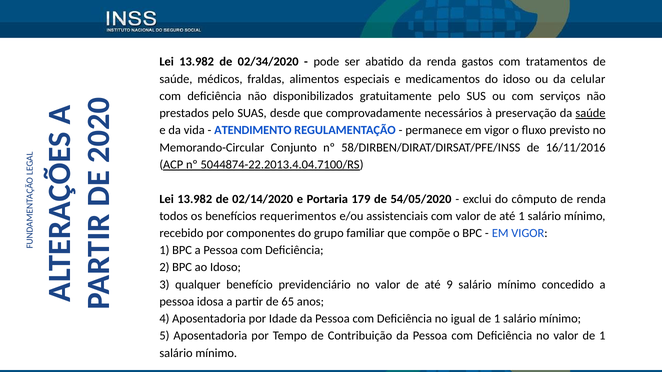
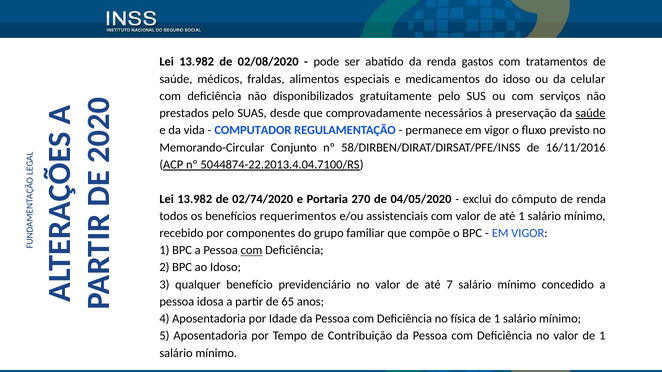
02/34/2020: 02/34/2020 -> 02/08/2020
ATENDIMENTO: ATENDIMENTO -> COMPUTADOR
02/14/2020: 02/14/2020 -> 02/74/2020
179: 179 -> 270
54/05/2020: 54/05/2020 -> 04/05/2020
com at (252, 251) underline: none -> present
9: 9 -> 7
igual: igual -> física
